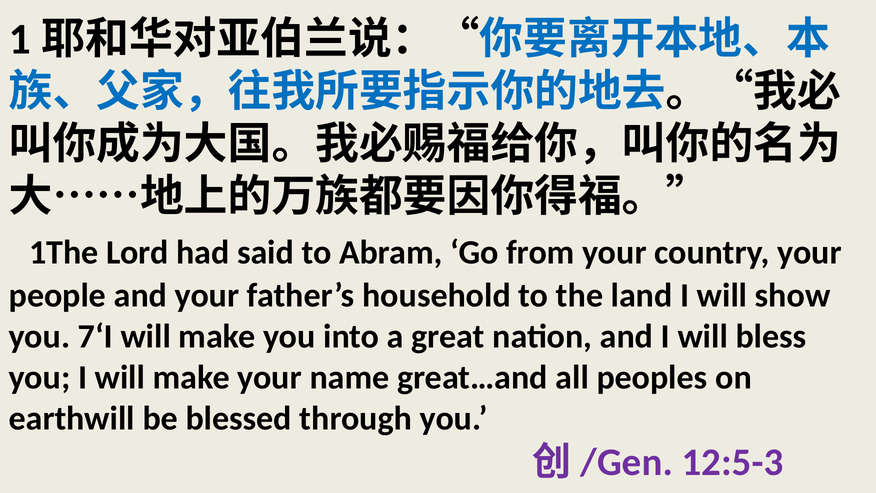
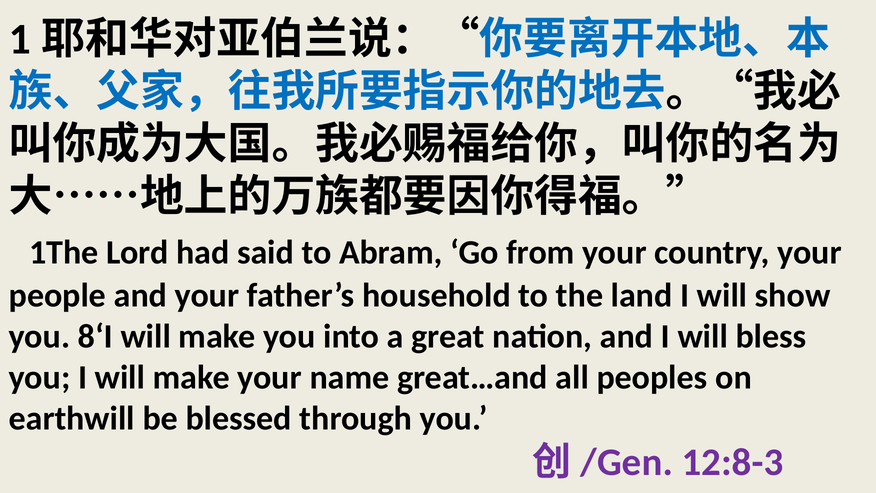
7‘I: 7‘I -> 8‘I
12:5-3: 12:5-3 -> 12:8-3
